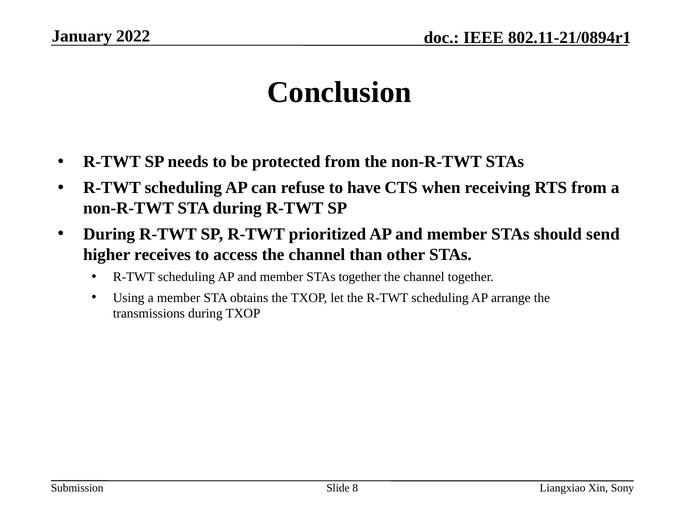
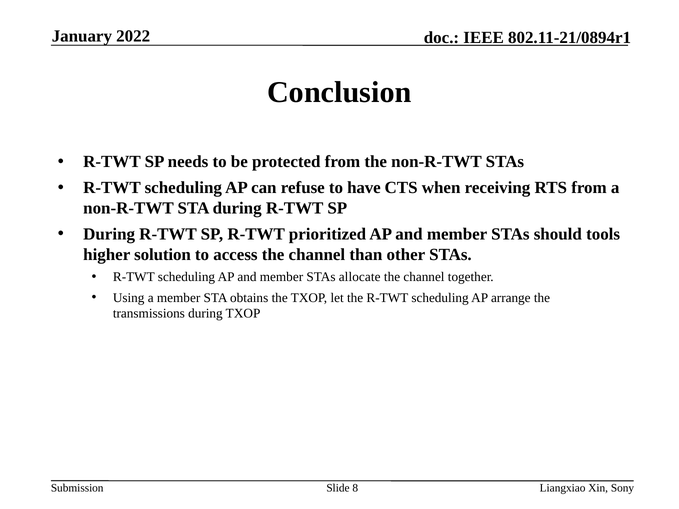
send: send -> tools
receives: receives -> solution
STAs together: together -> allocate
